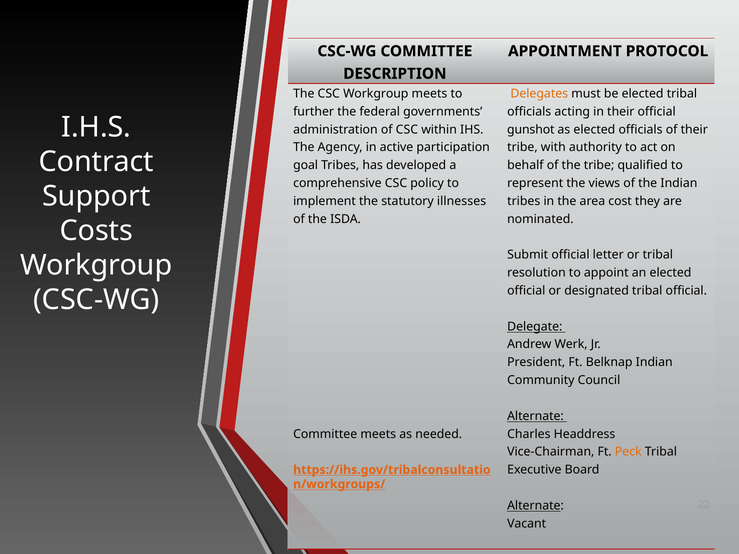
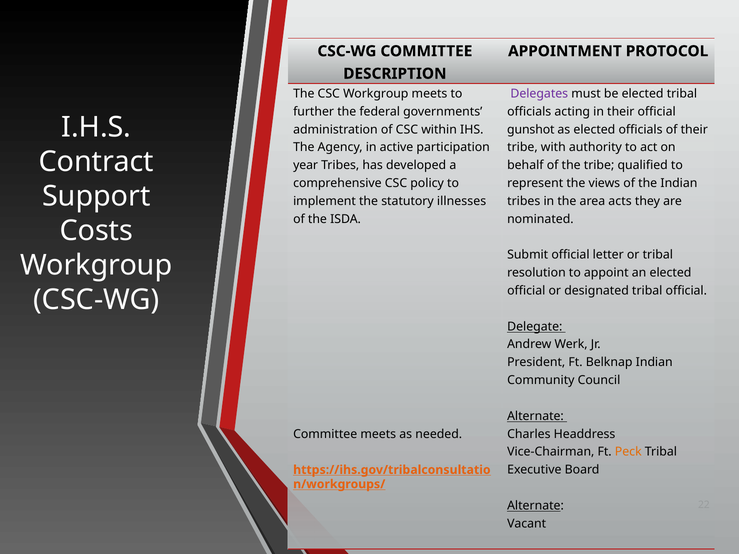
Delegates colour: orange -> purple
goal: goal -> year
cost: cost -> acts
